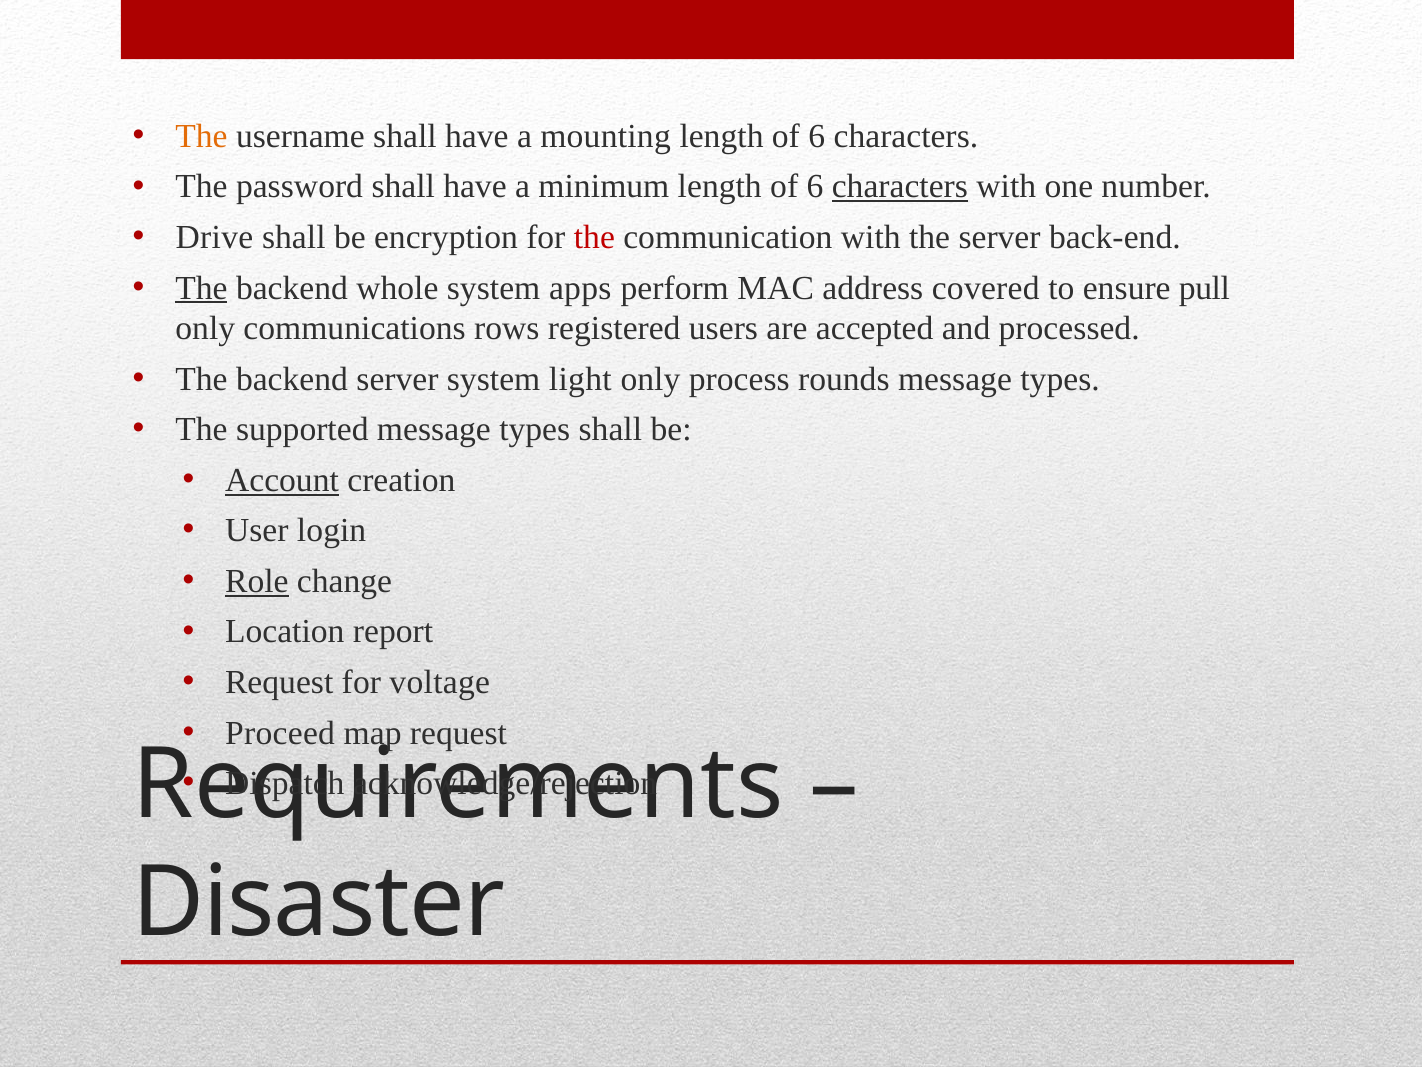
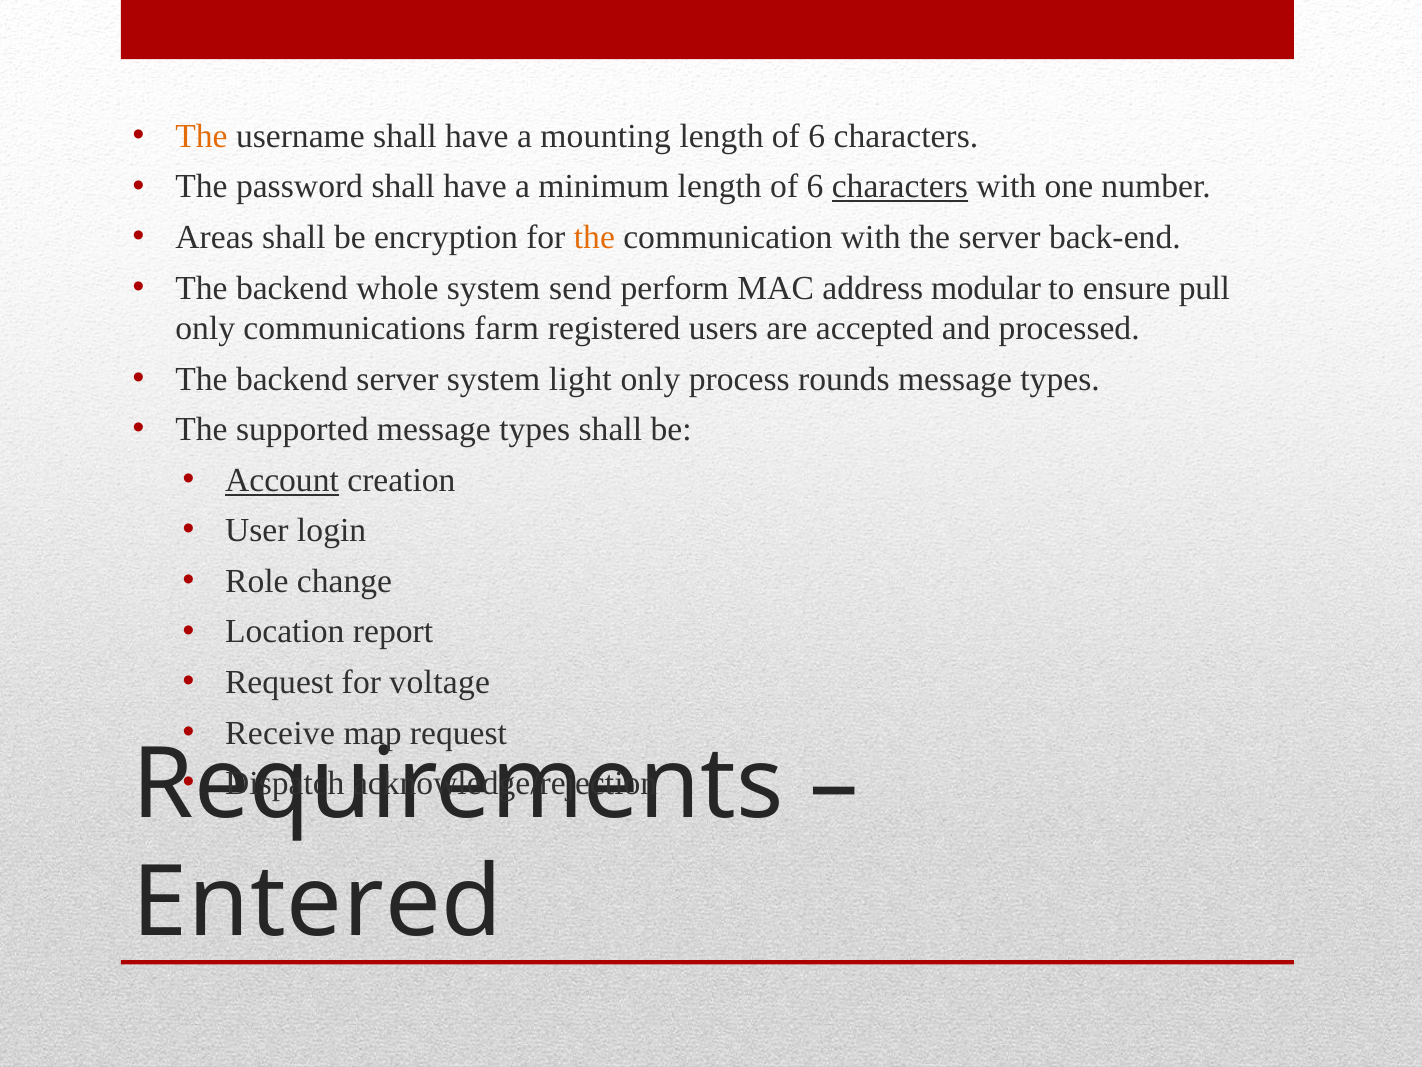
Drive: Drive -> Areas
the at (594, 237) colour: red -> orange
The at (201, 288) underline: present -> none
apps: apps -> send
covered: covered -> modular
rows: rows -> farm
Role underline: present -> none
Proceed: Proceed -> Receive
Disaster: Disaster -> Entered
